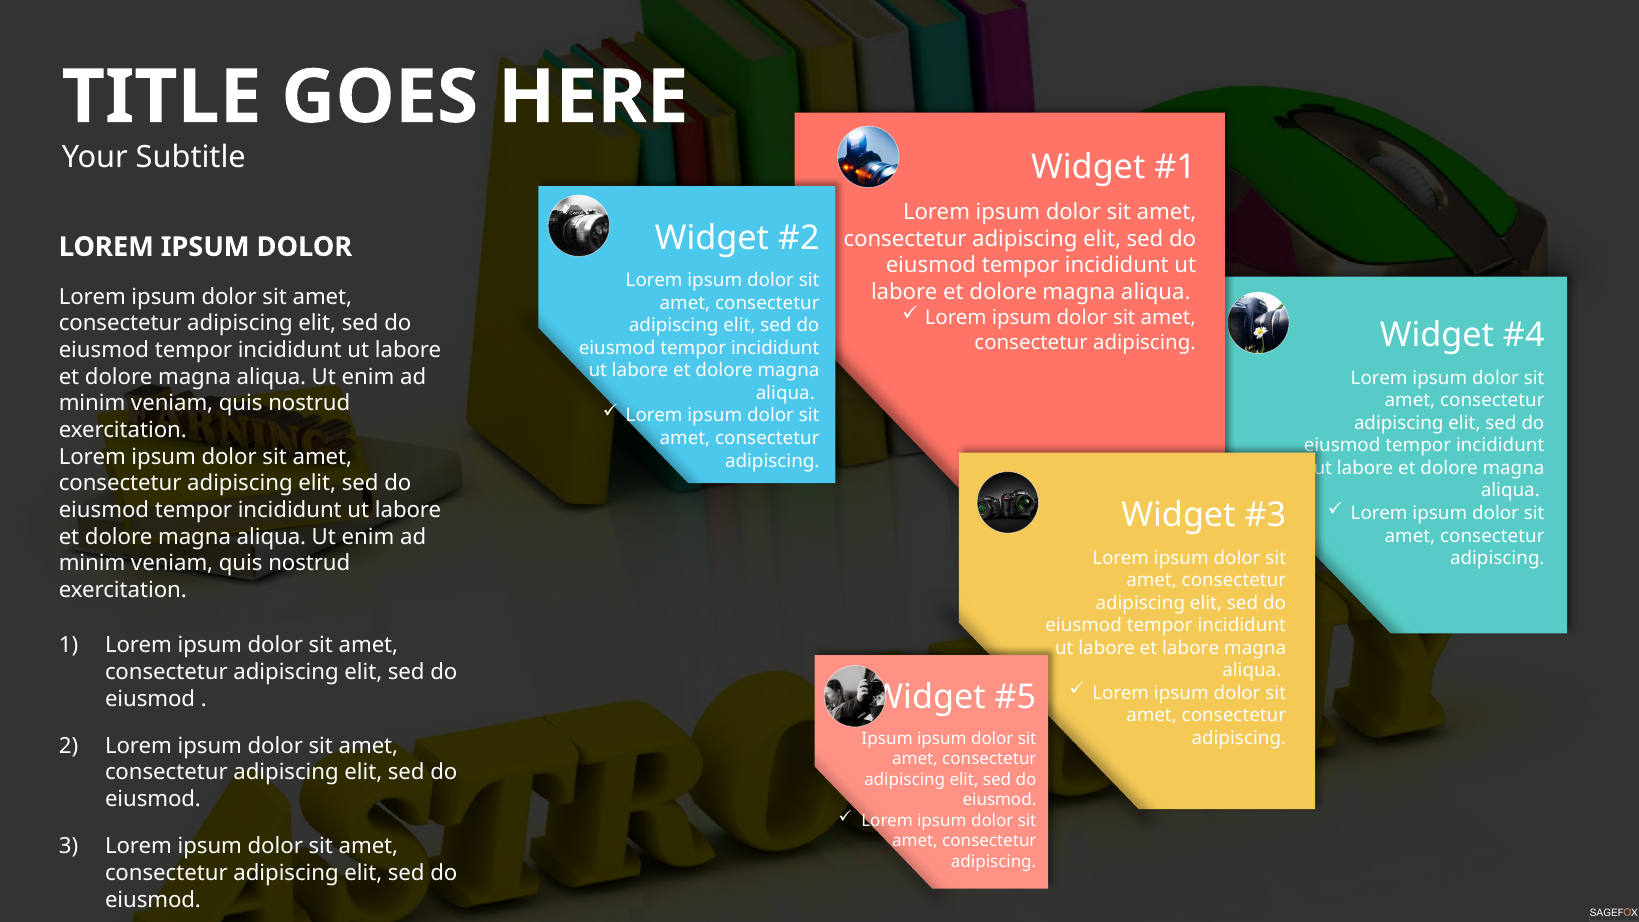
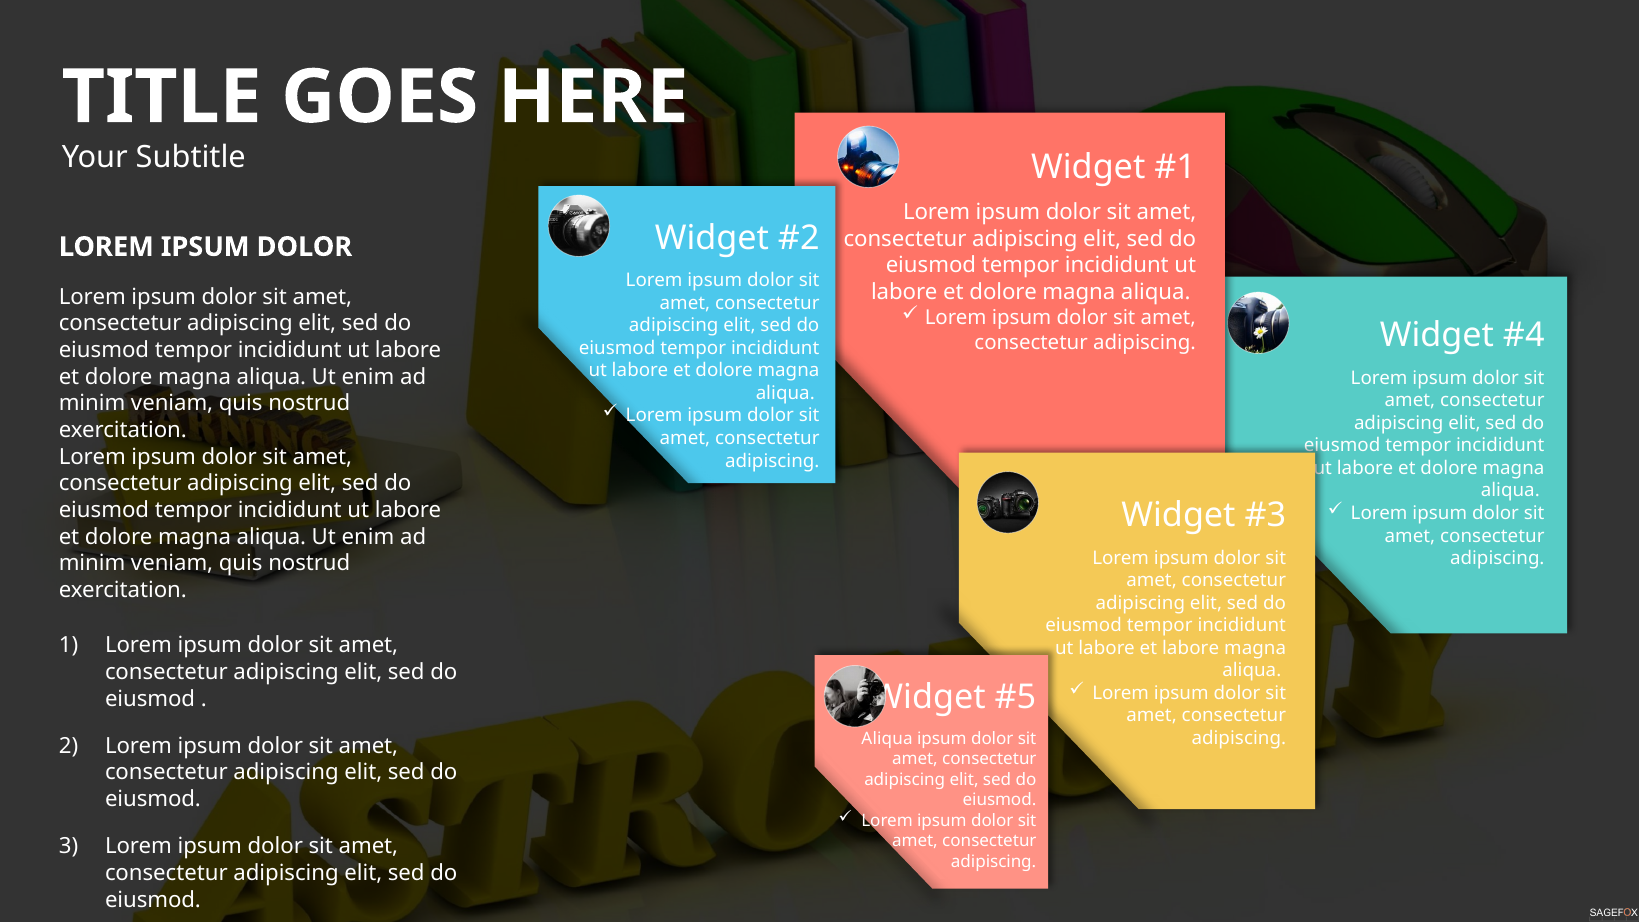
Ipsum at (887, 738): Ipsum -> Aliqua
